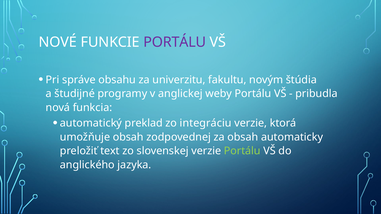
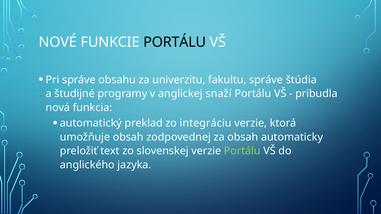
PORTÁLU at (175, 42) colour: purple -> black
fakultu novým: novým -> správe
weby: weby -> snaží
